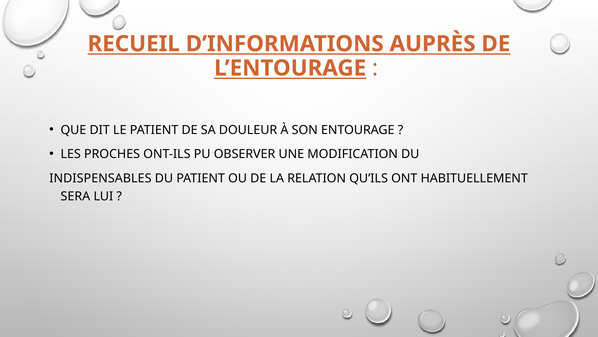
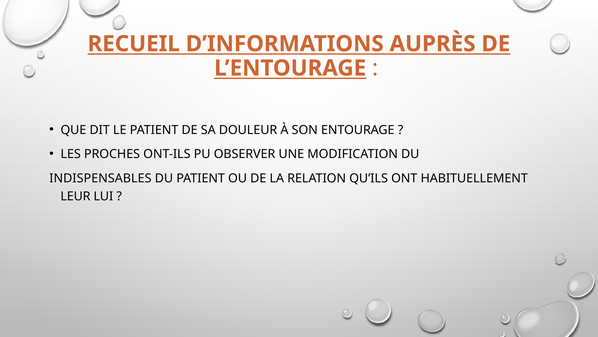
SERA: SERA -> LEUR
